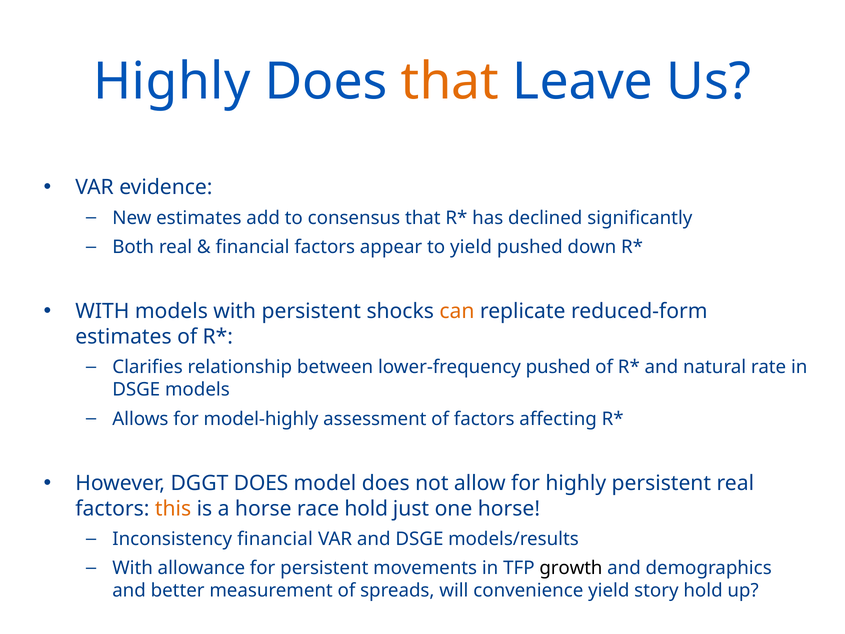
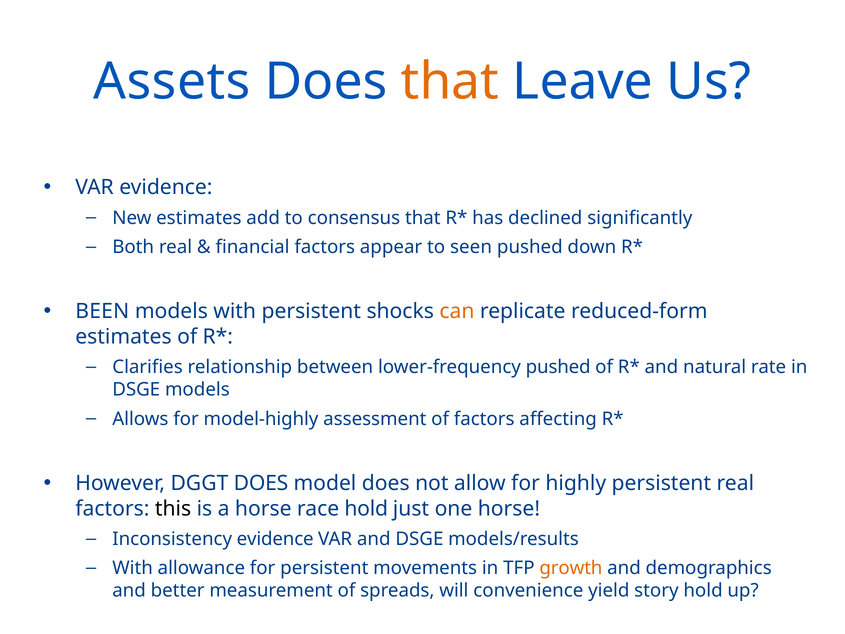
Highly at (172, 82): Highly -> Assets
to yield: yield -> seen
WITH at (102, 311): WITH -> BEEN
this colour: orange -> black
Inconsistency financial: financial -> evidence
growth colour: black -> orange
